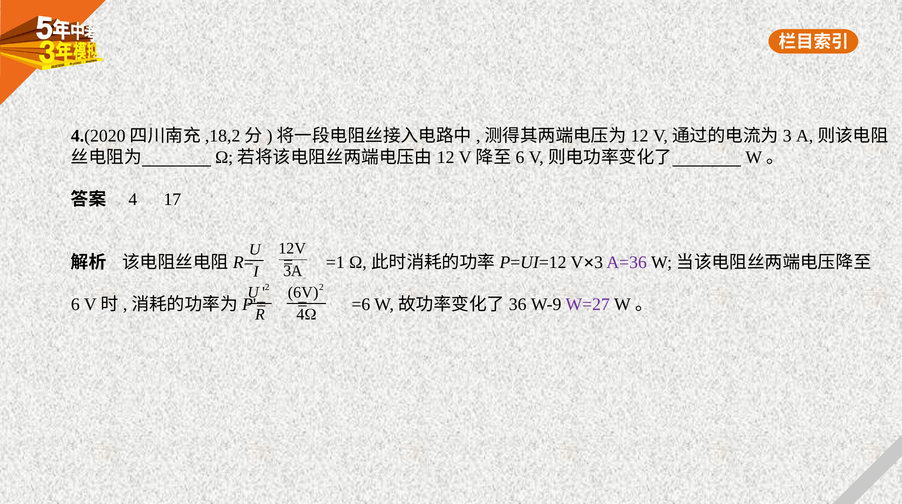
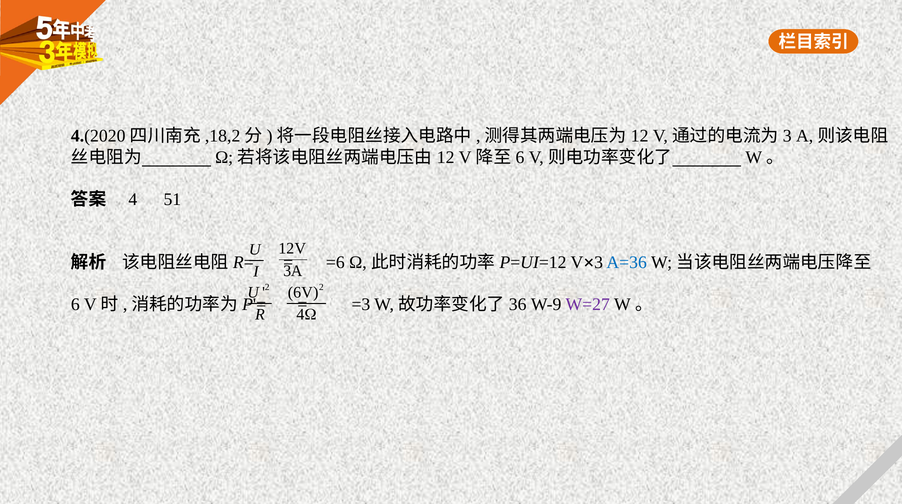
17: 17 -> 51
=1: =1 -> =6
A=36 colour: purple -> blue
=6: =6 -> =3
